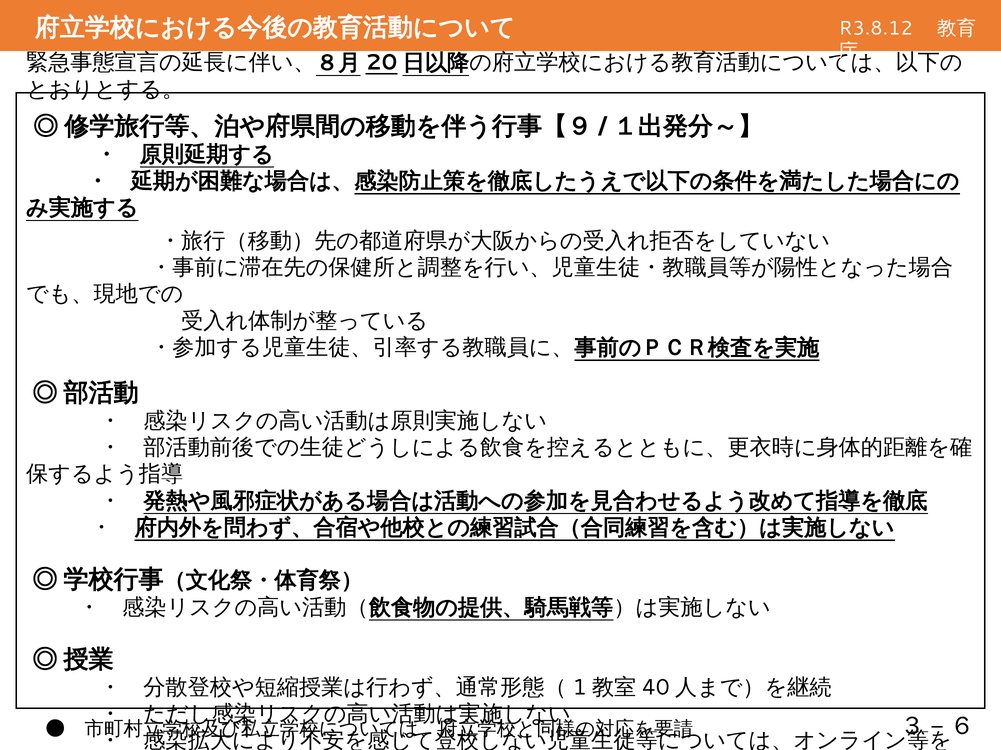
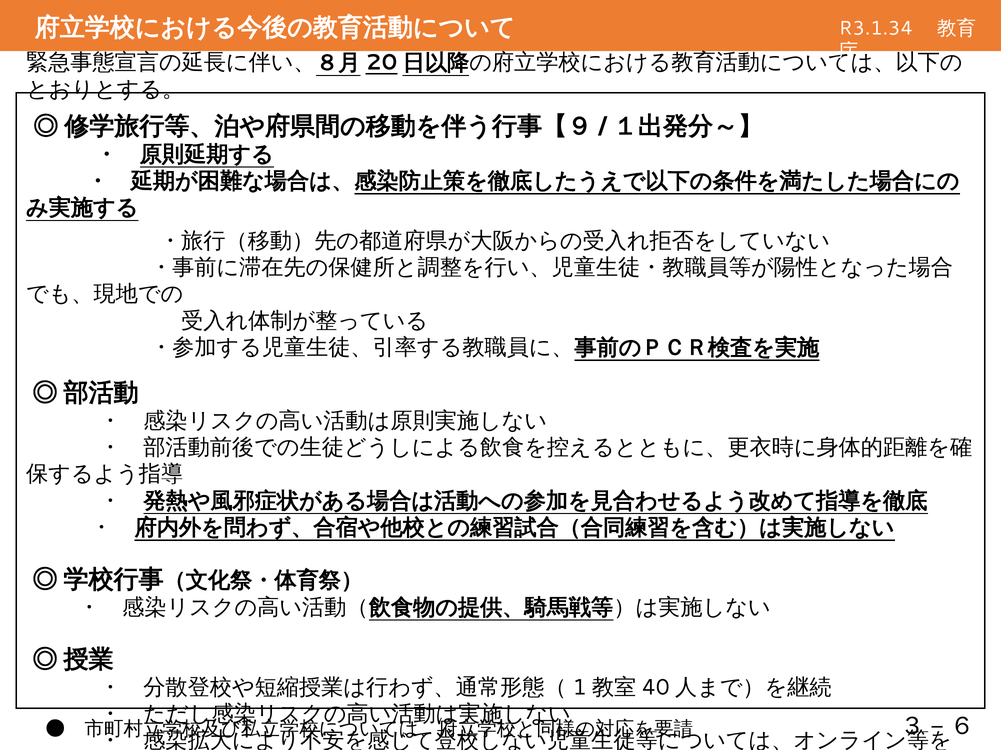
R3.8.12: R3.8.12 -> R3.1.34
